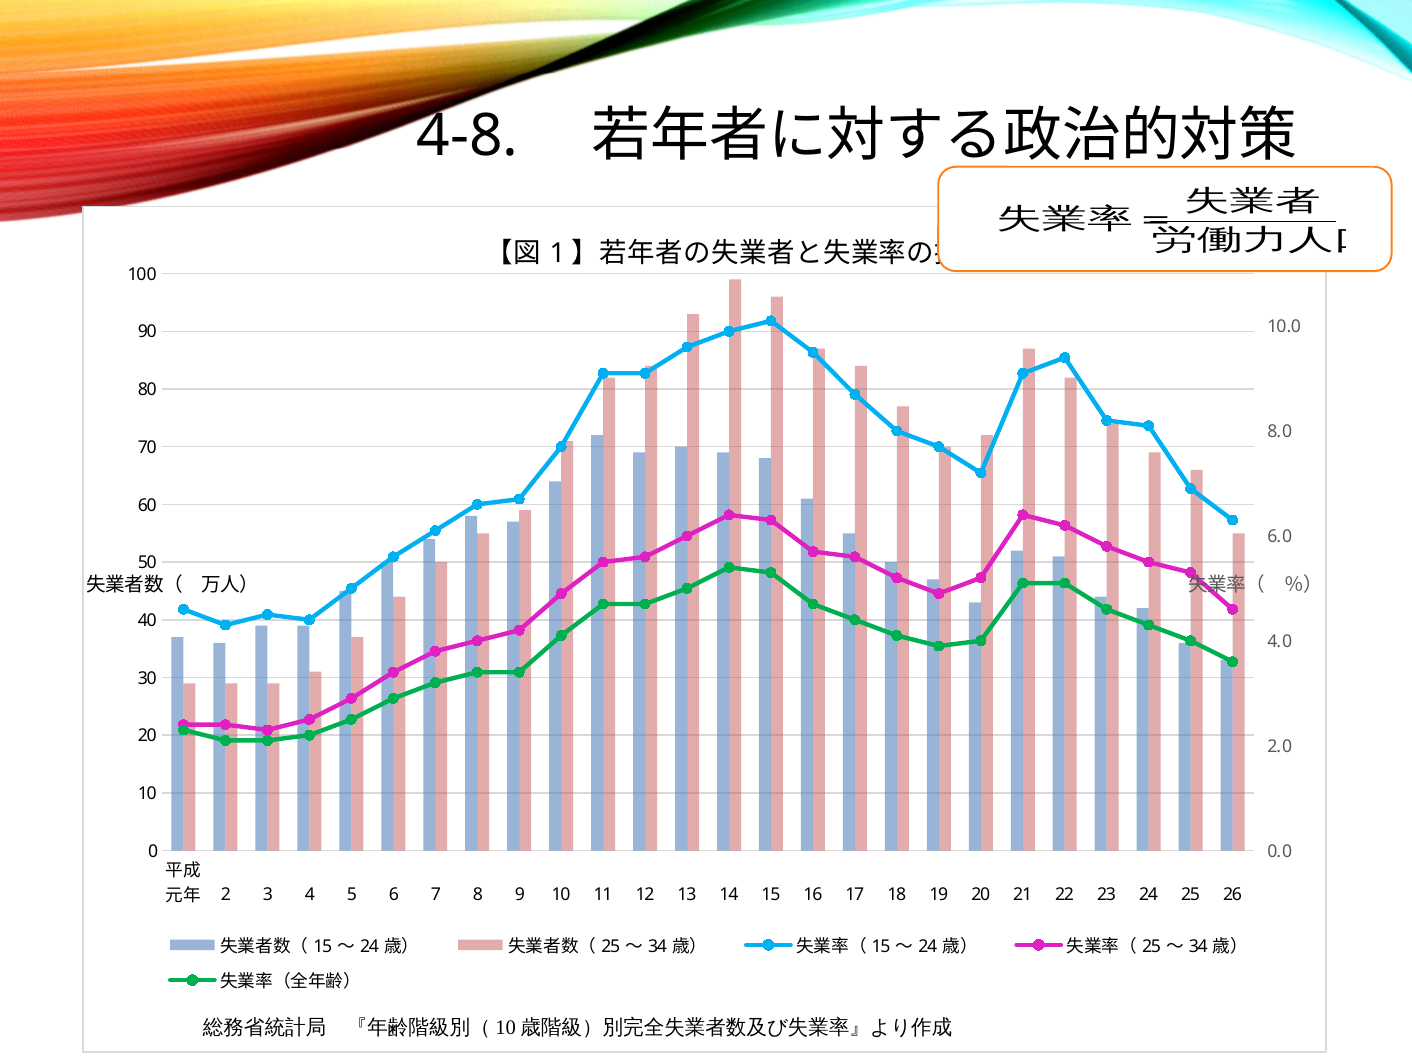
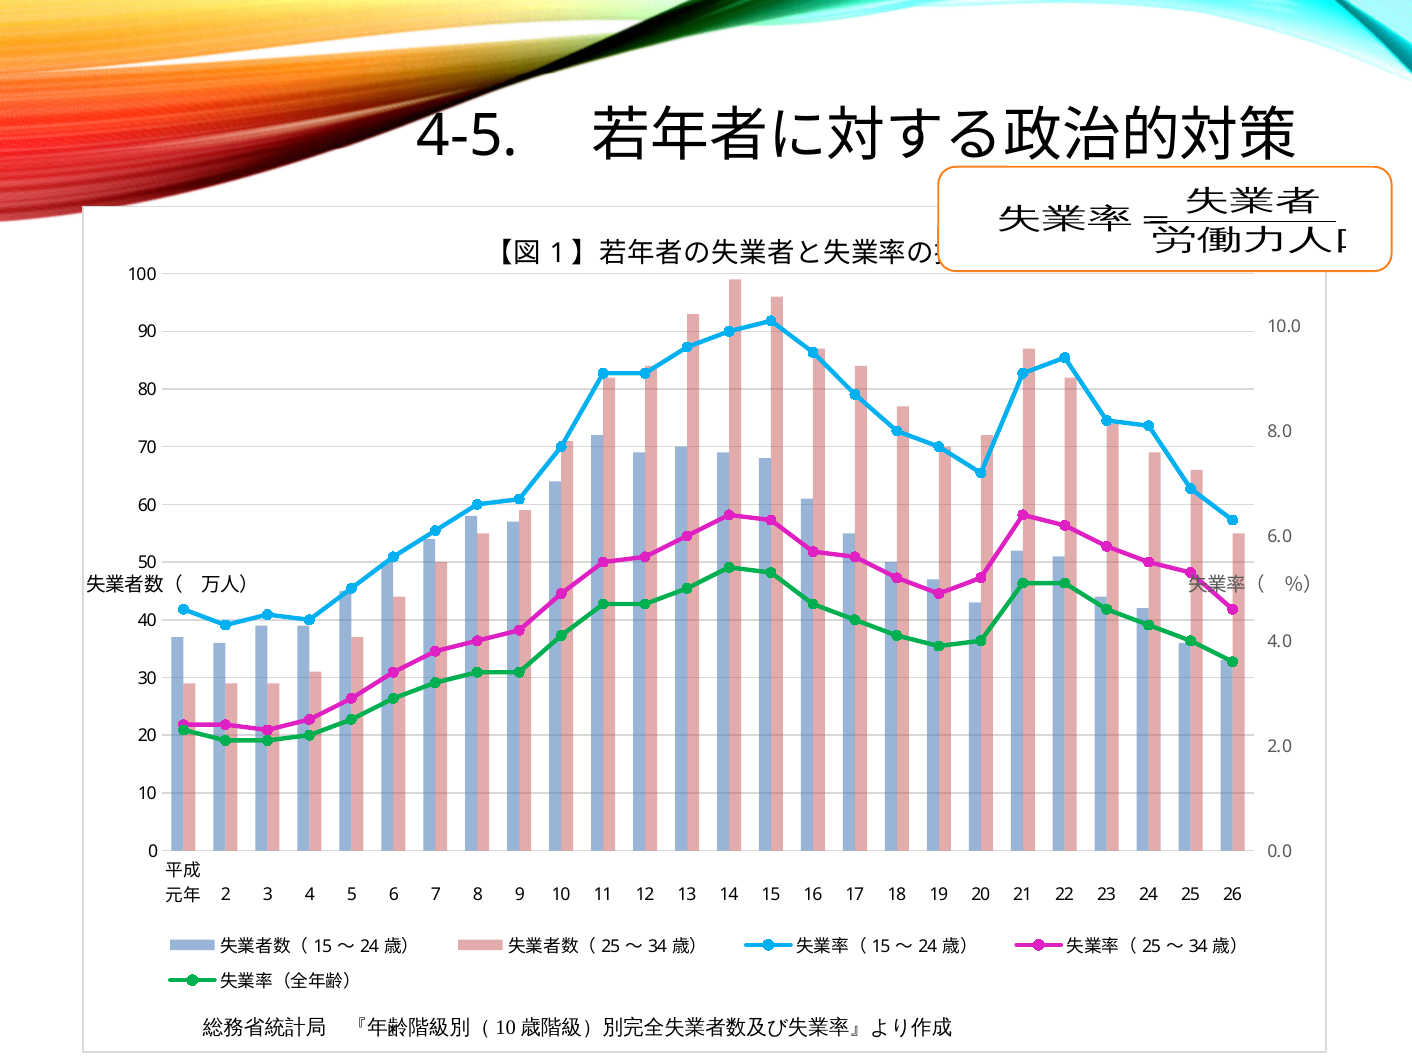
4-8: 4-8 -> 4-5
